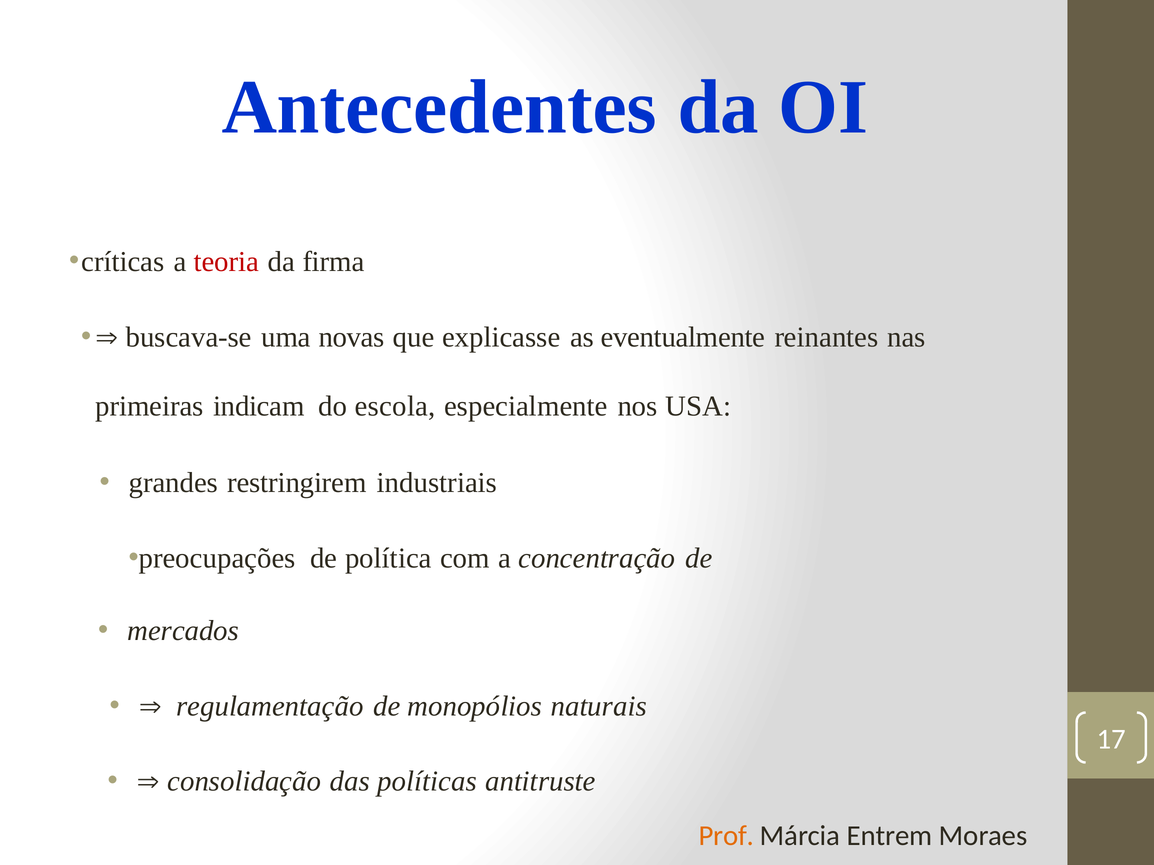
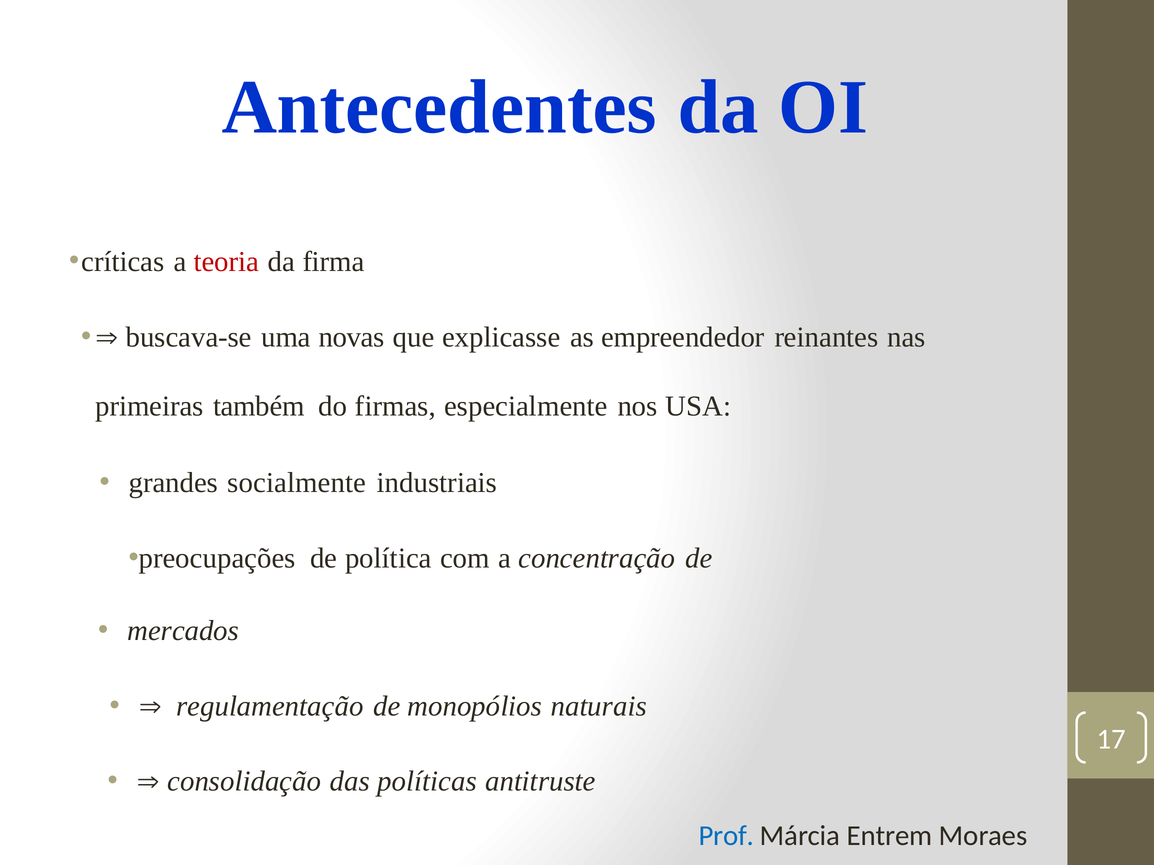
eventualmente: eventualmente -> empreendedor
indicam: indicam -> também
escola: escola -> firmas
restringirem: restringirem -> socialmente
Prof colour: orange -> blue
